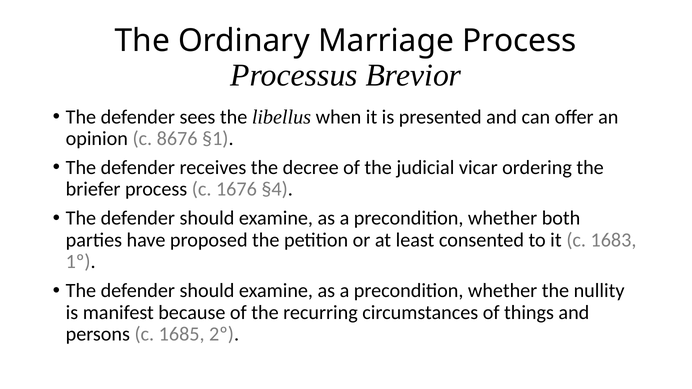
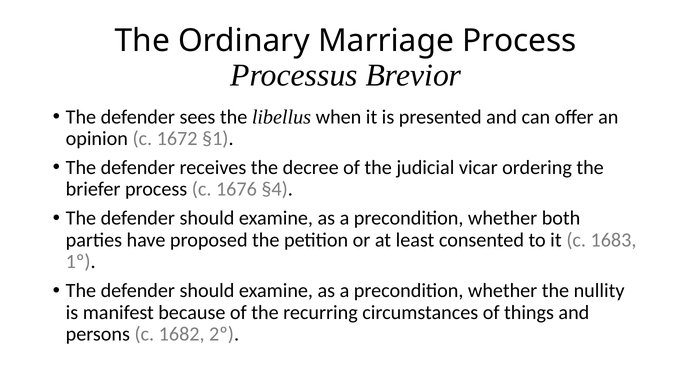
8676: 8676 -> 1672
1685: 1685 -> 1682
